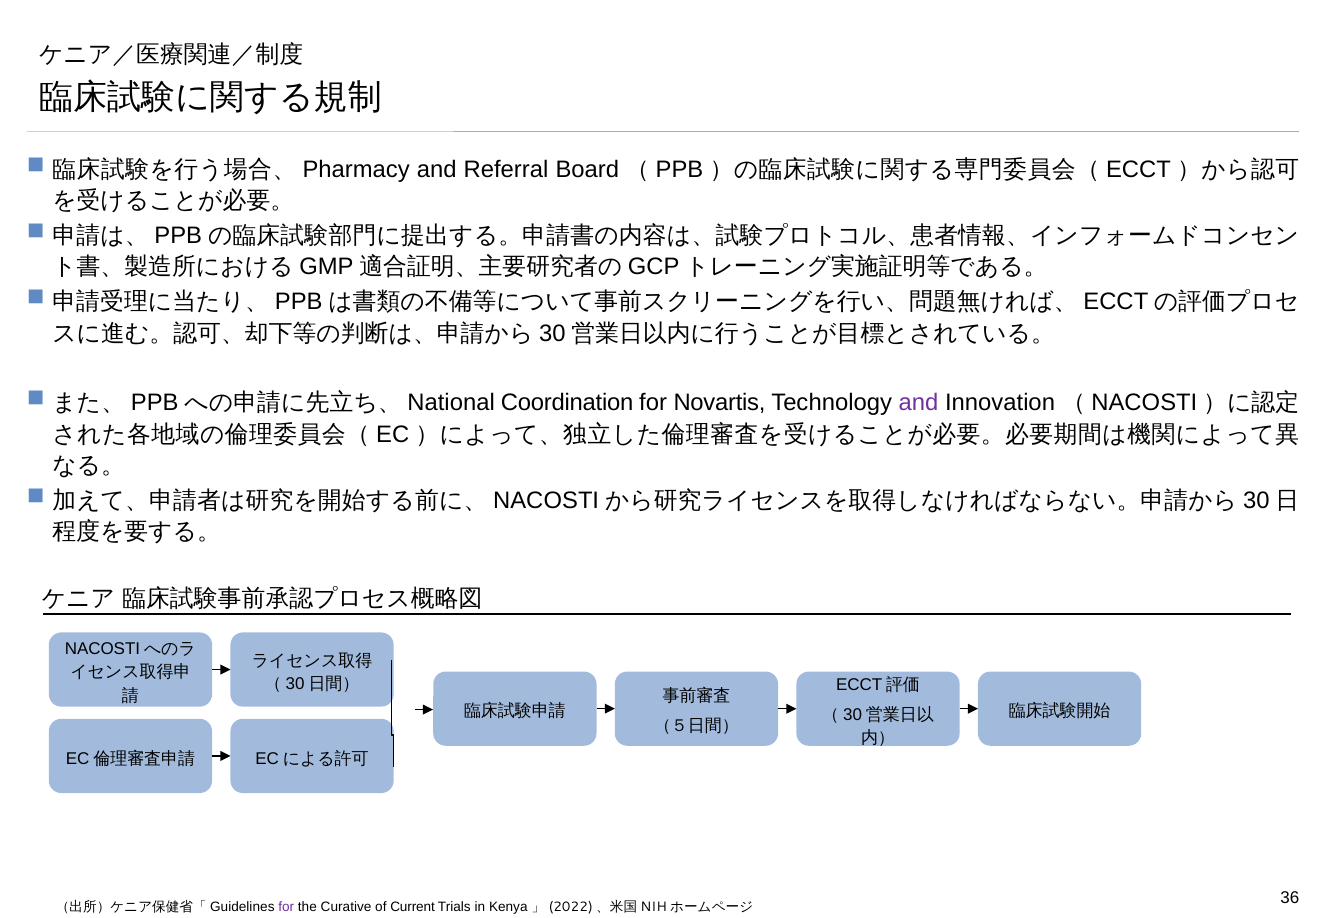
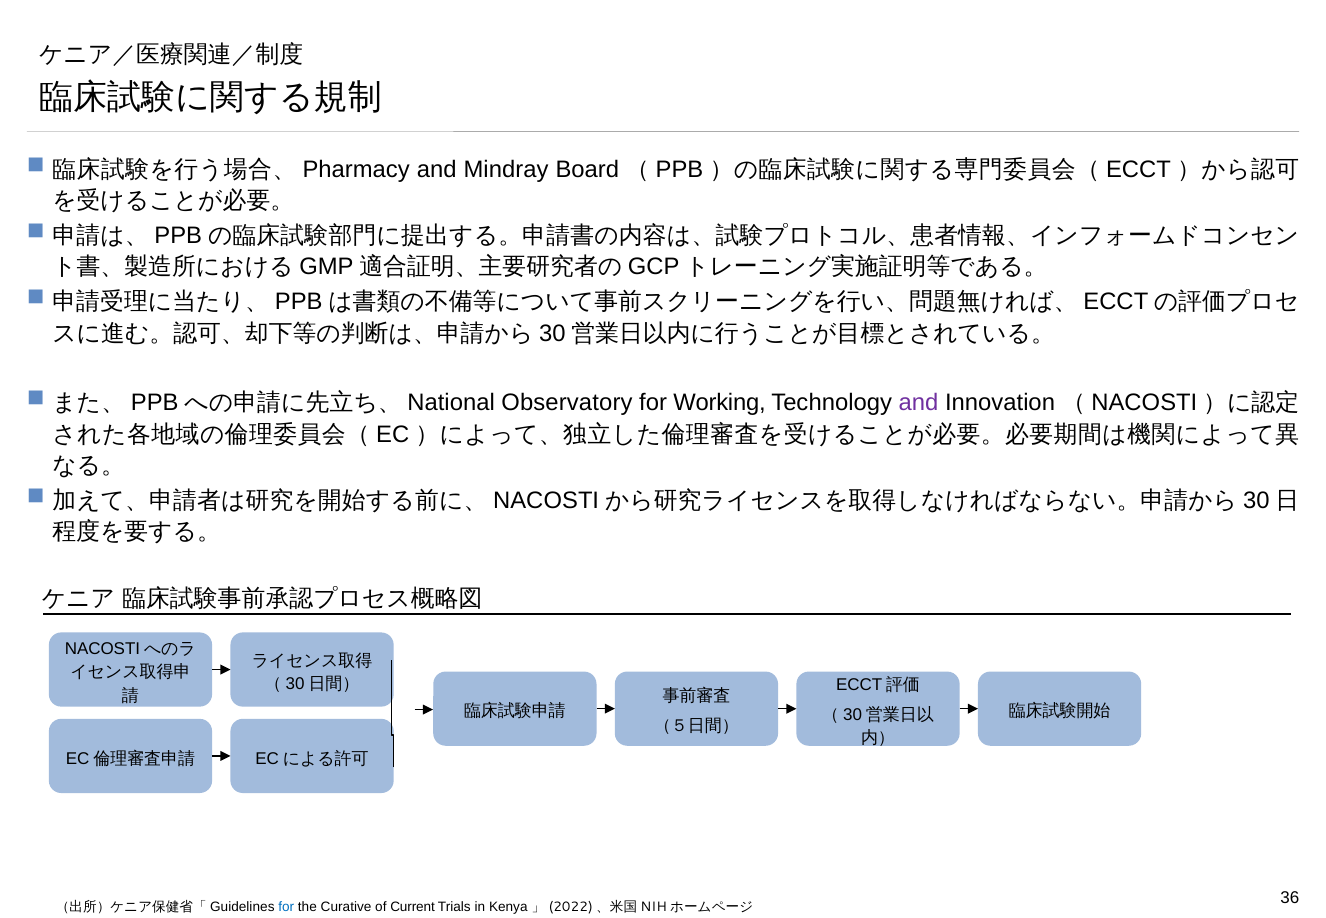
Referral: Referral -> Mindray
Coordination: Coordination -> Observatory
Novartis: Novartis -> Working
for at (286, 907) colour: purple -> blue
